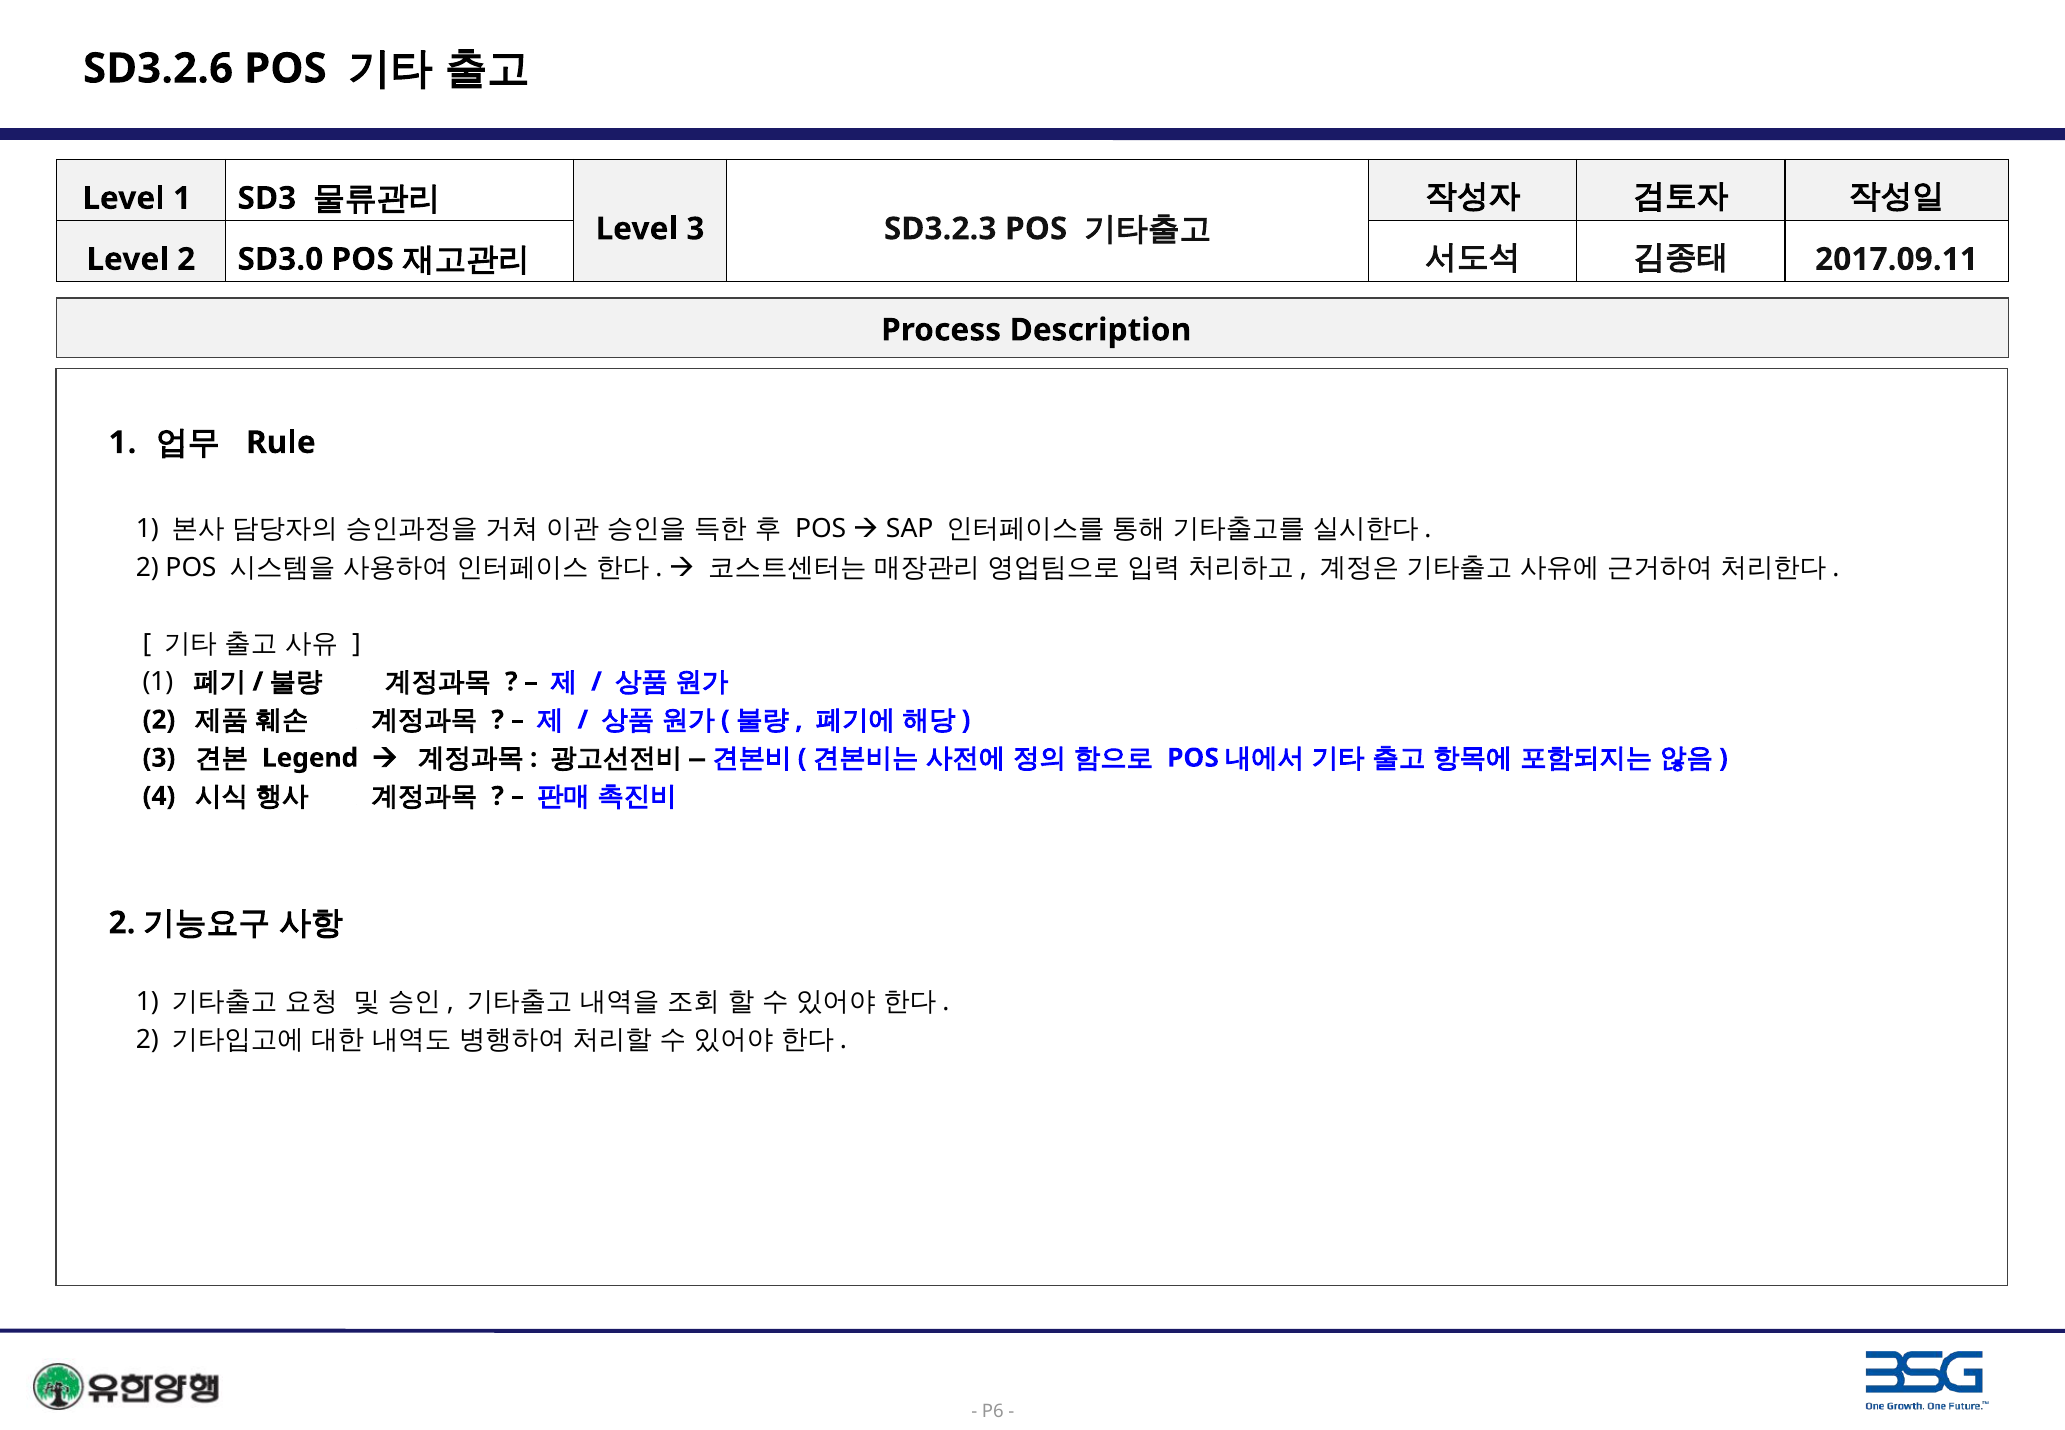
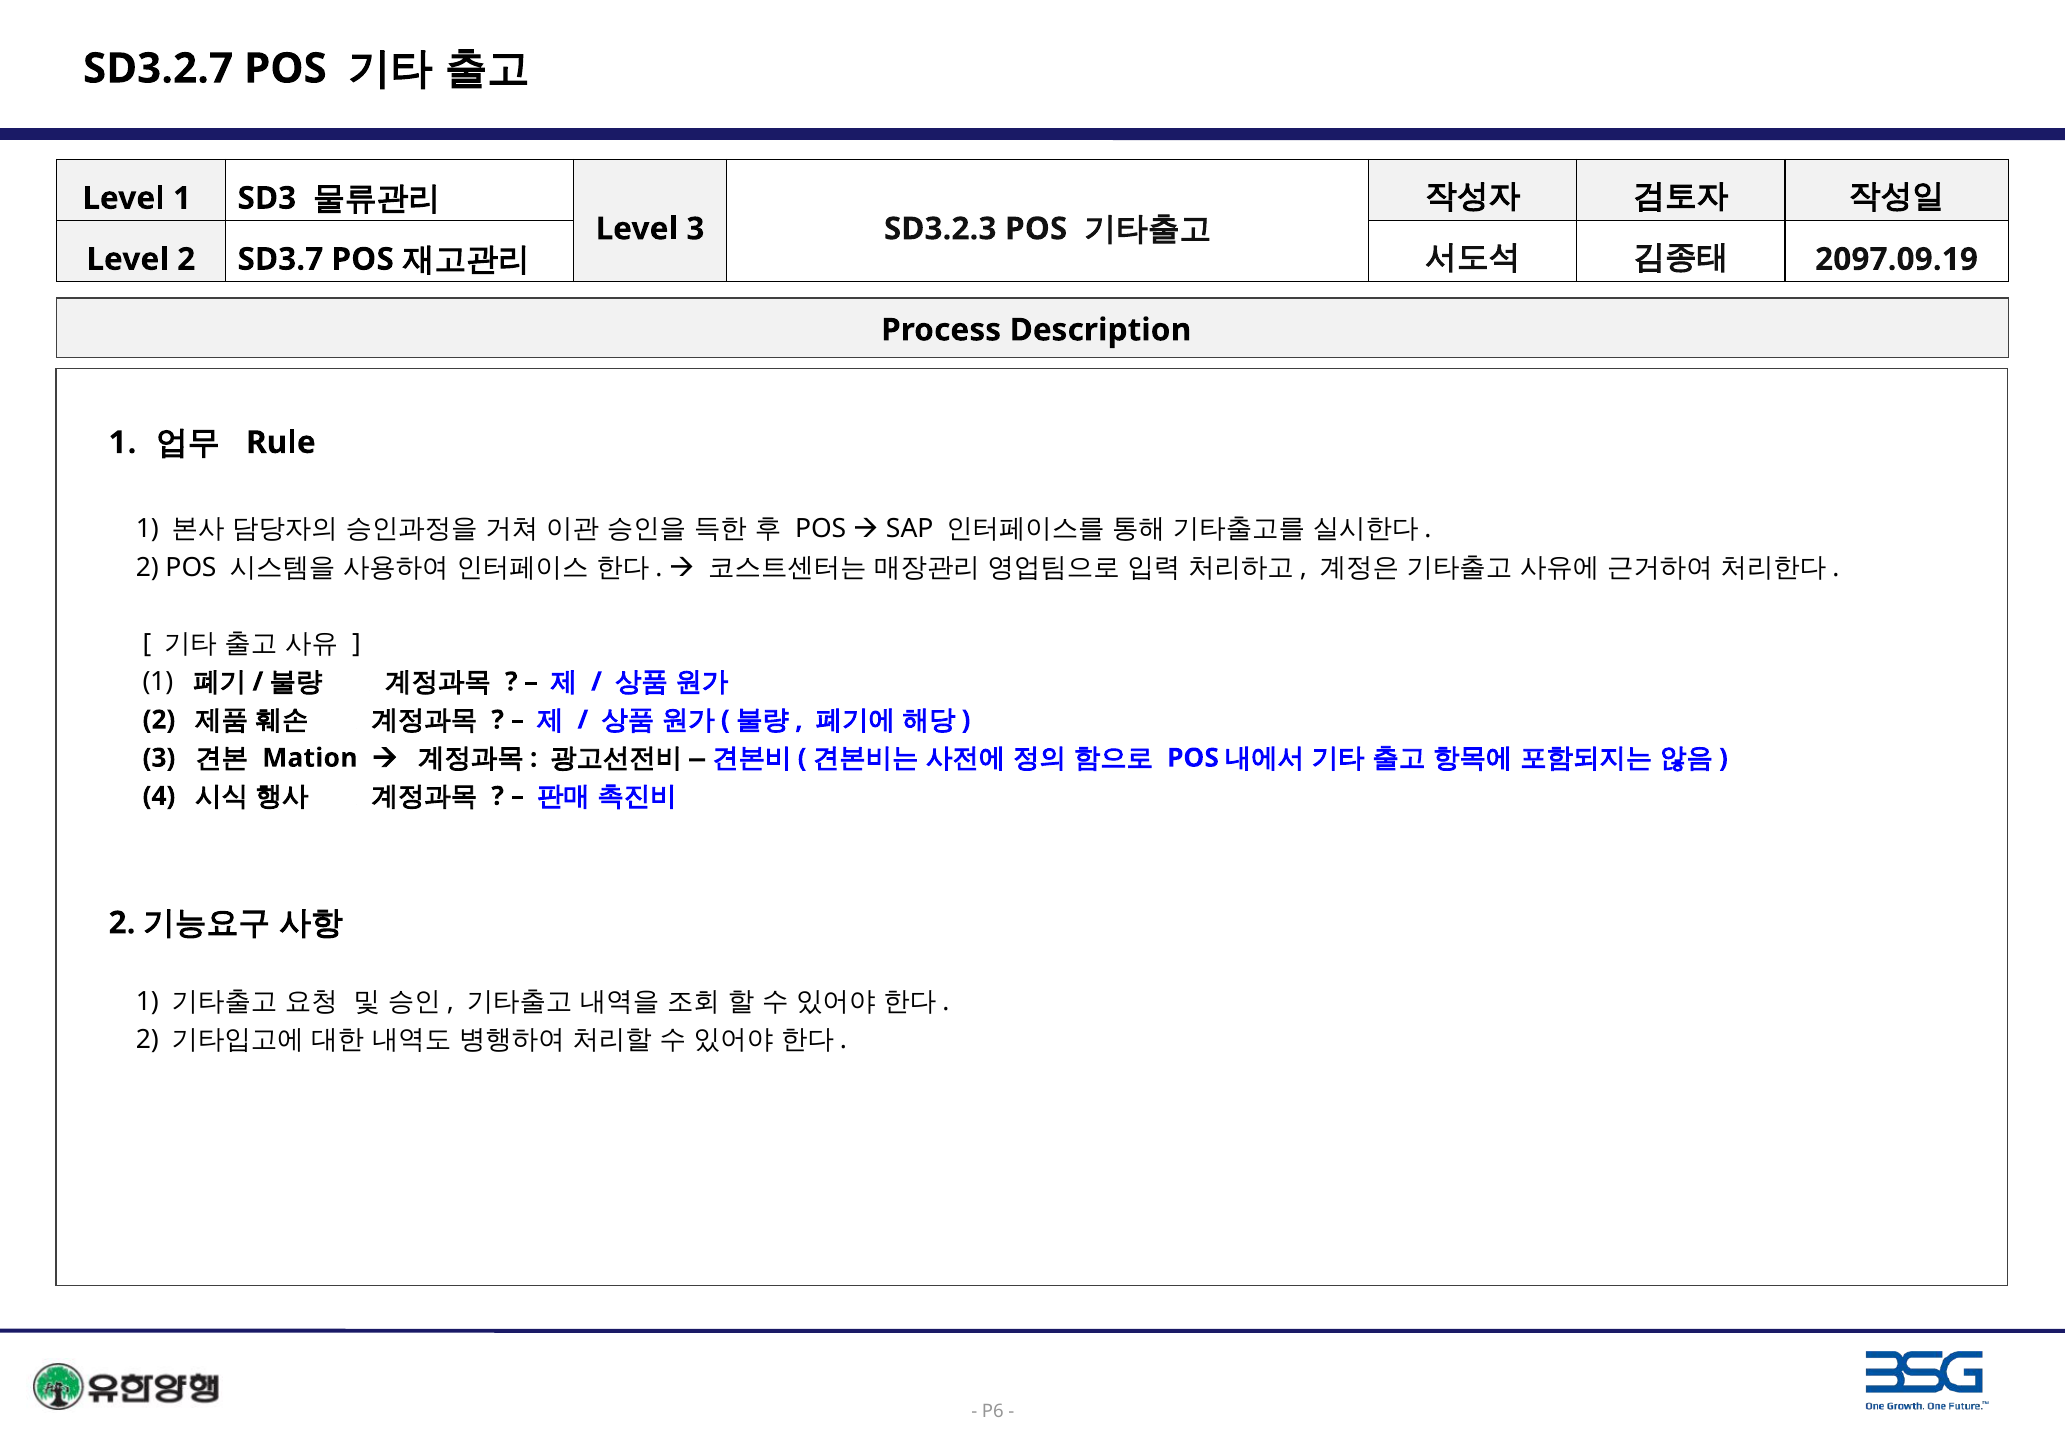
SD3.2.6: SD3.2.6 -> SD3.2.7
SD3.0: SD3.0 -> SD3.7
2017.09.11: 2017.09.11 -> 2097.09.19
Legend: Legend -> Mation
